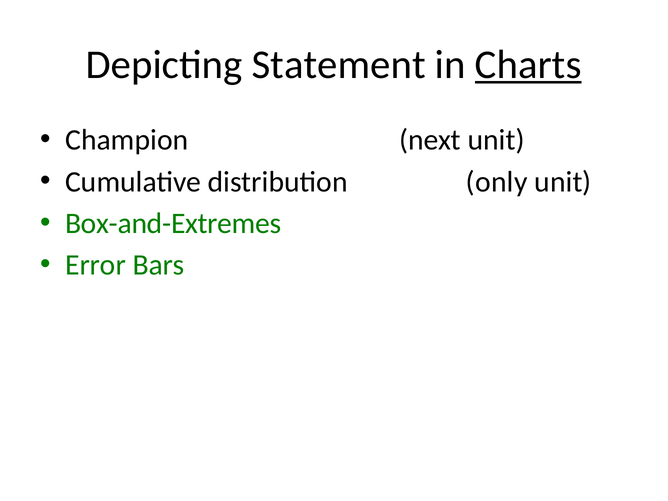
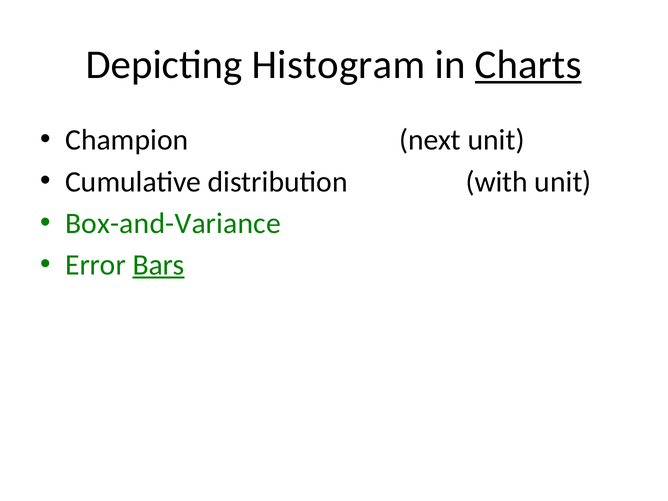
Statement: Statement -> Histogram
only: only -> with
Box-and-Extremes: Box-and-Extremes -> Box-and-Variance
Bars underline: none -> present
